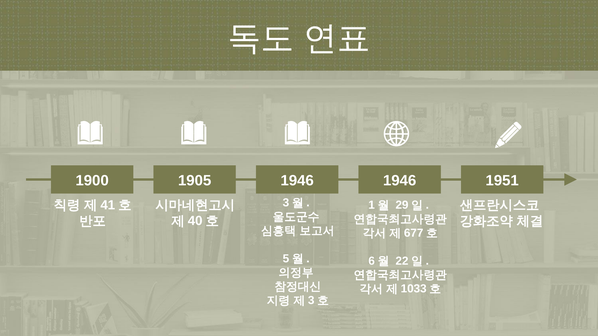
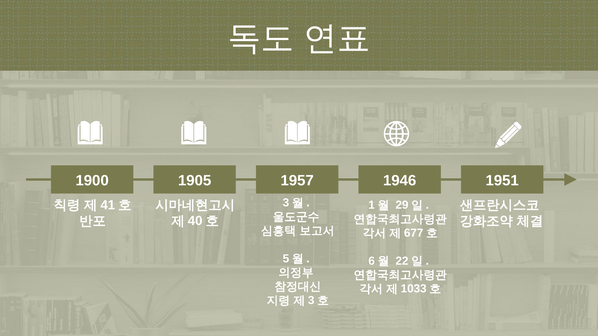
1905 1946: 1946 -> 1957
